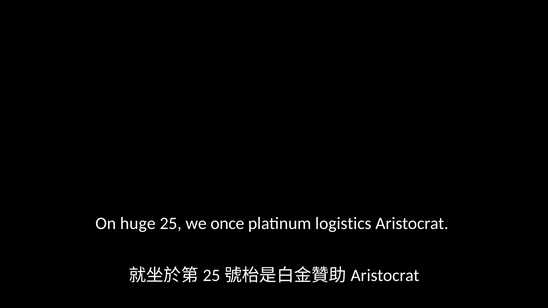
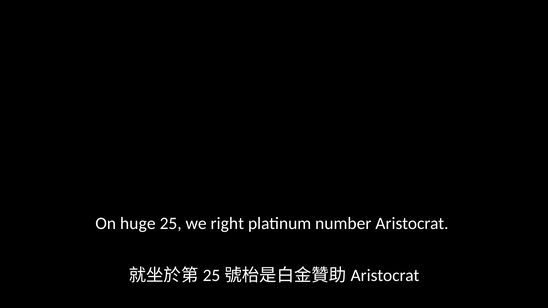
once: once -> right
logistics: logistics -> number
